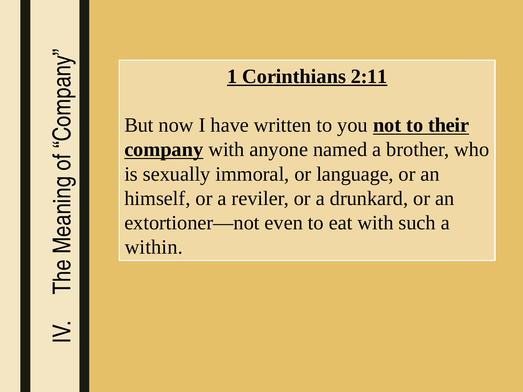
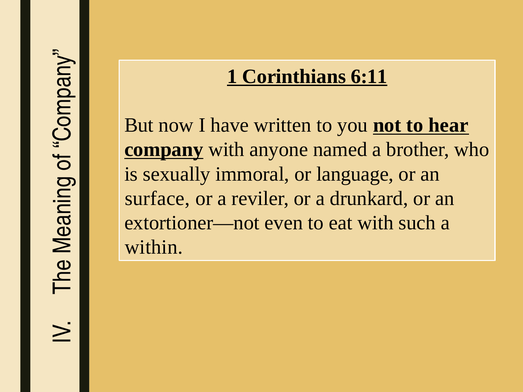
2:11: 2:11 -> 6:11
their: their -> hear
himself: himself -> surface
